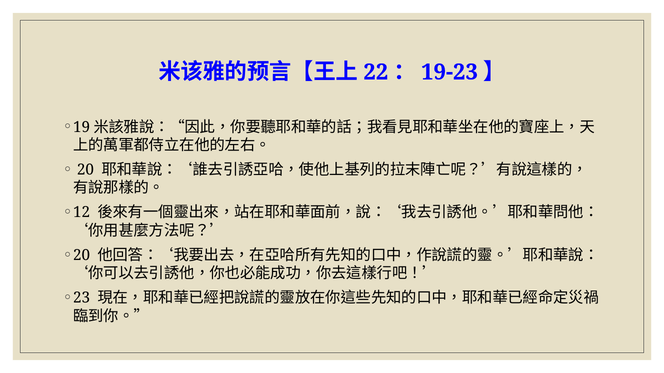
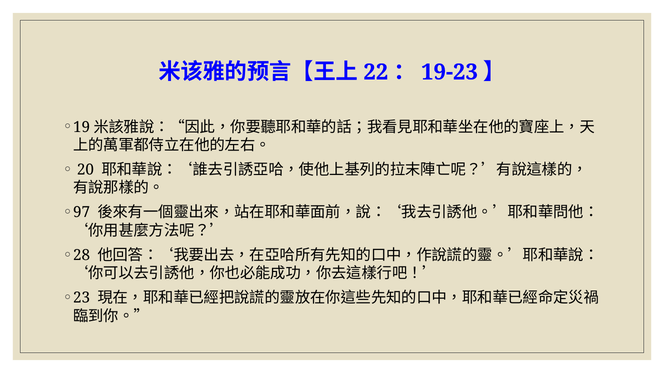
12: 12 -> 97
20 at (82, 255): 20 -> 28
